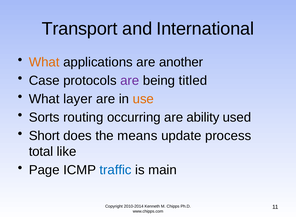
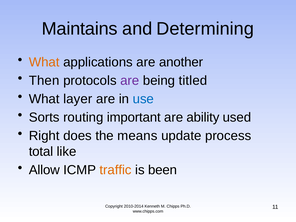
Transport: Transport -> Maintains
International: International -> Determining
Case: Case -> Then
use colour: orange -> blue
occurring: occurring -> important
Short: Short -> Right
Page: Page -> Allow
traffic colour: blue -> orange
main: main -> been
